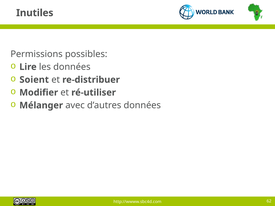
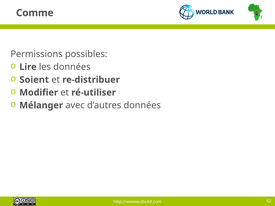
Inutiles: Inutiles -> Comme
